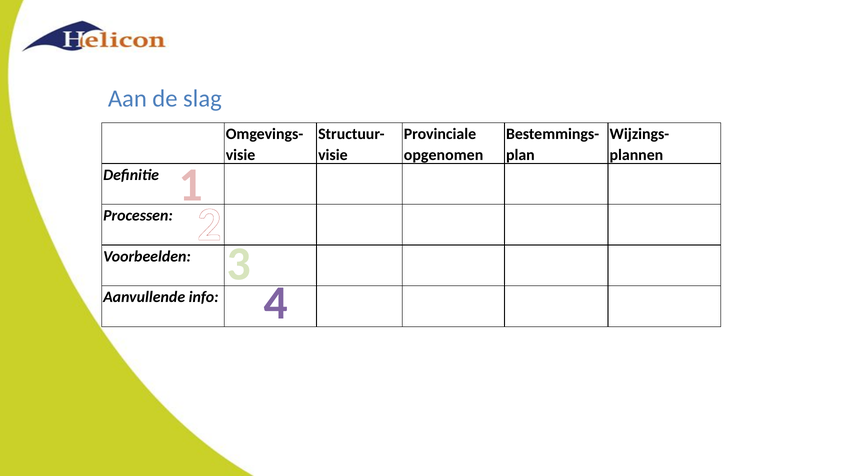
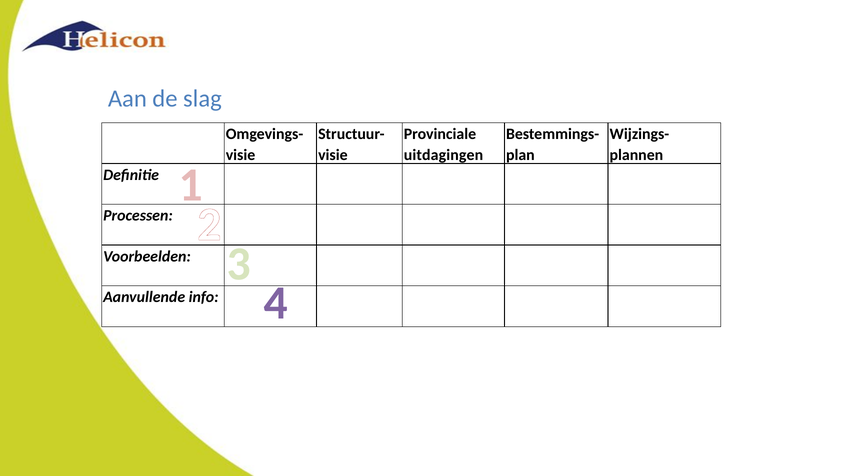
opgenomen: opgenomen -> uitdagingen
